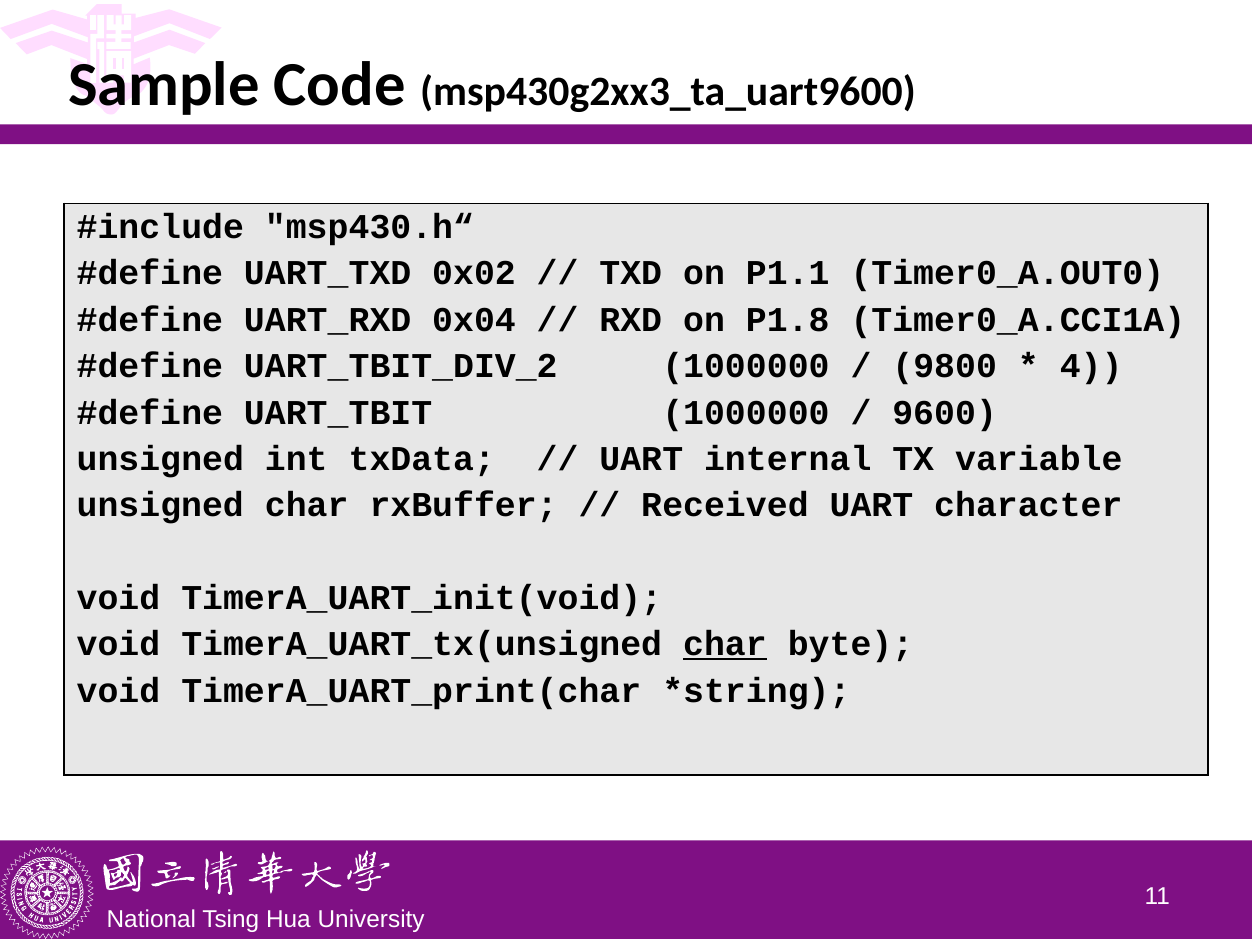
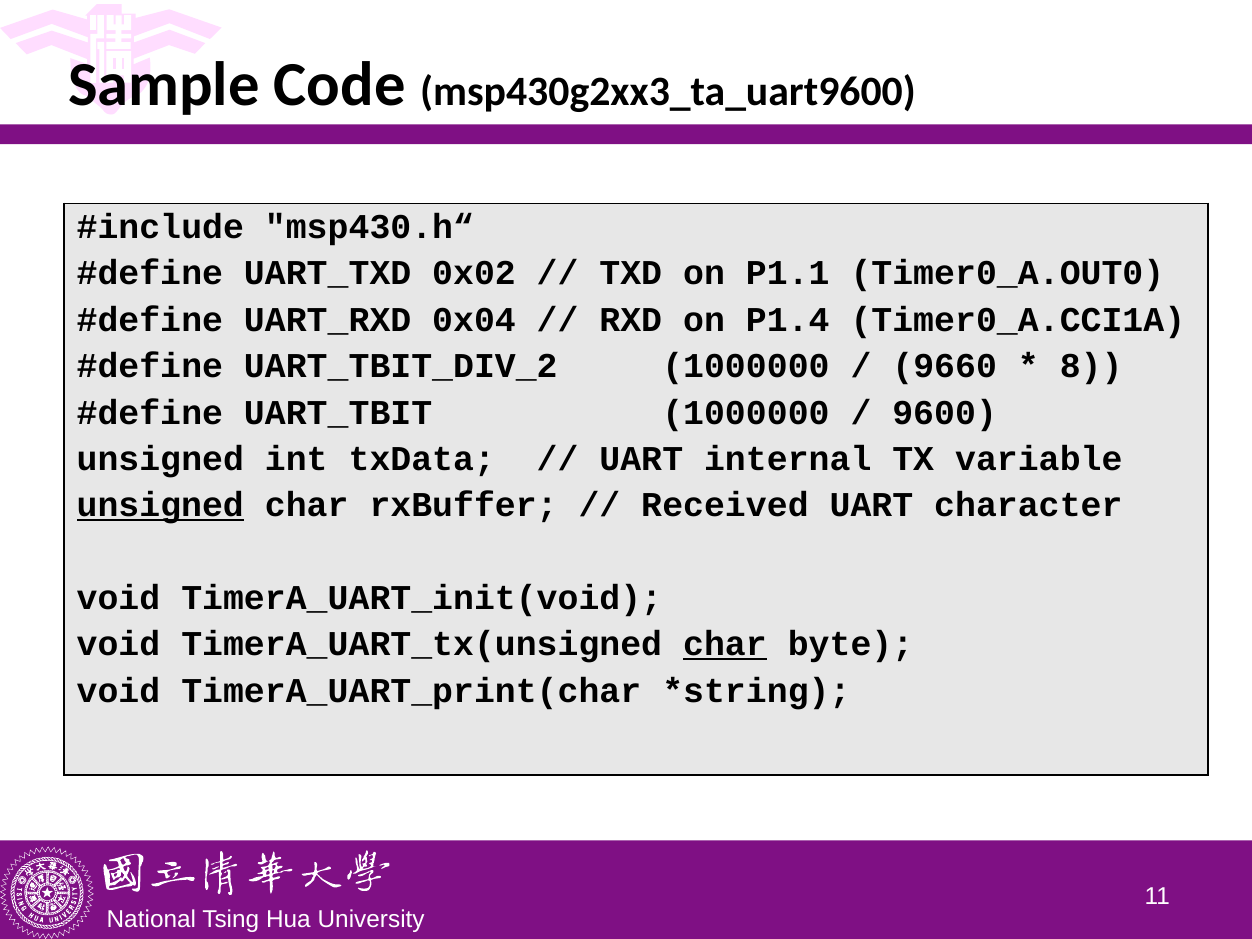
P1.8: P1.8 -> P1.4
9800: 9800 -> 9660
4: 4 -> 8
unsigned at (160, 505) underline: none -> present
